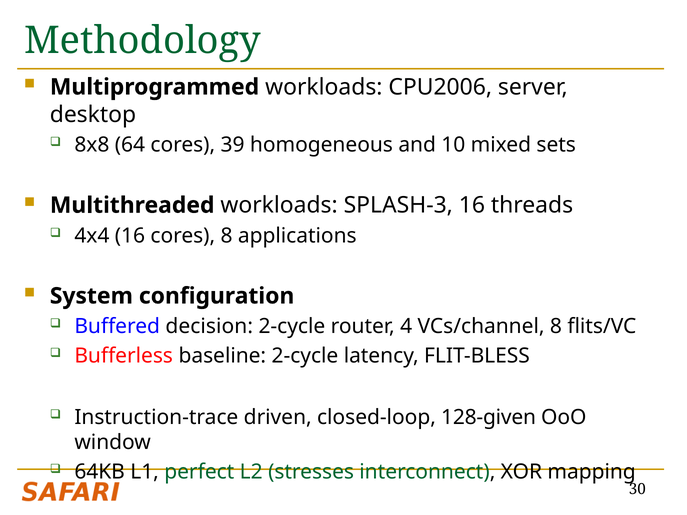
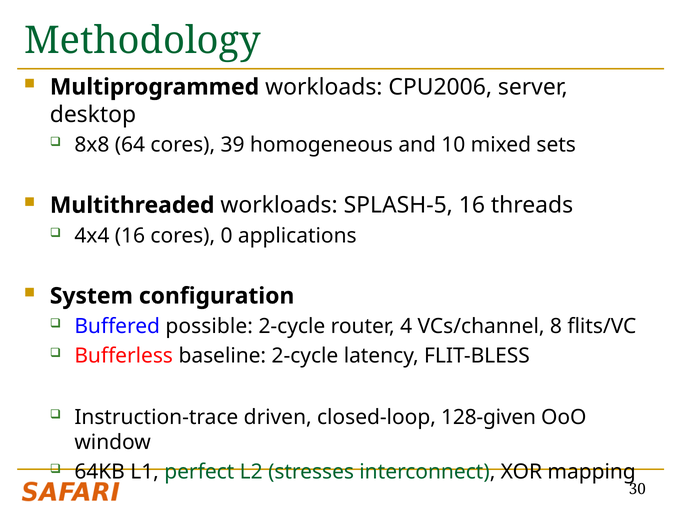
SPLASH-3: SPLASH-3 -> SPLASH-5
cores 8: 8 -> 0
decision: decision -> possible
